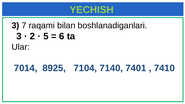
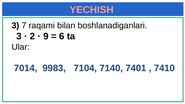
YECHISH colour: light green -> pink
5: 5 -> 9
8925: 8925 -> 9983
